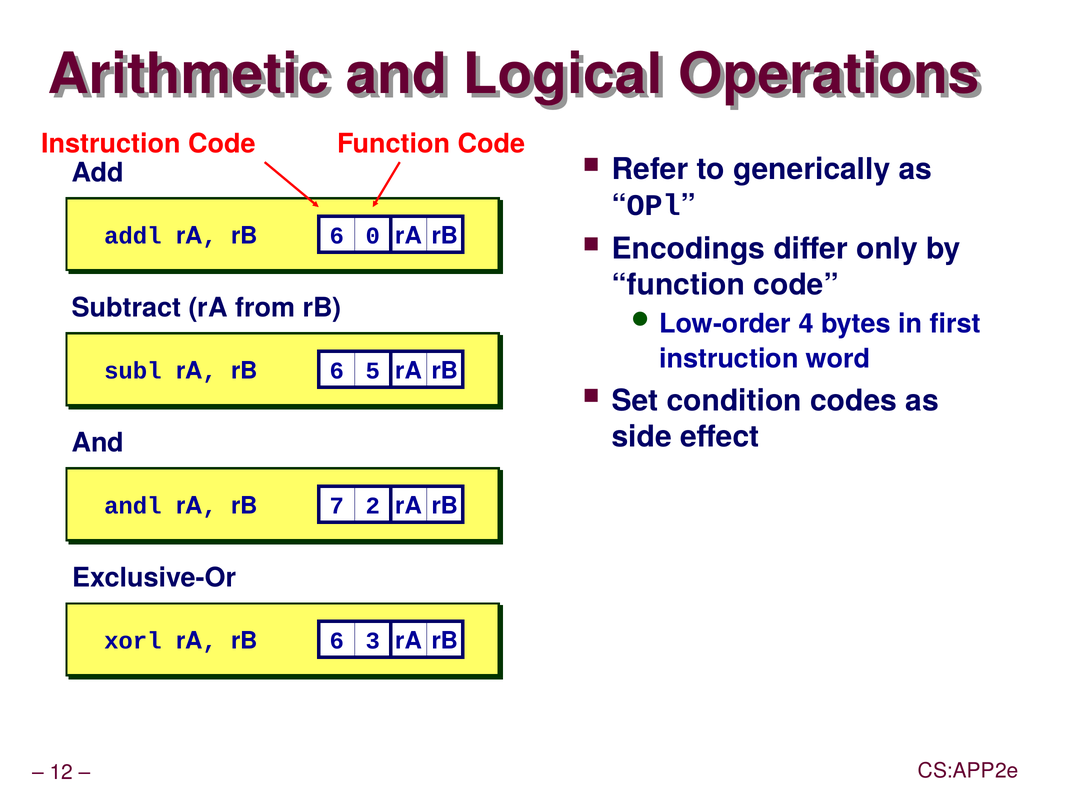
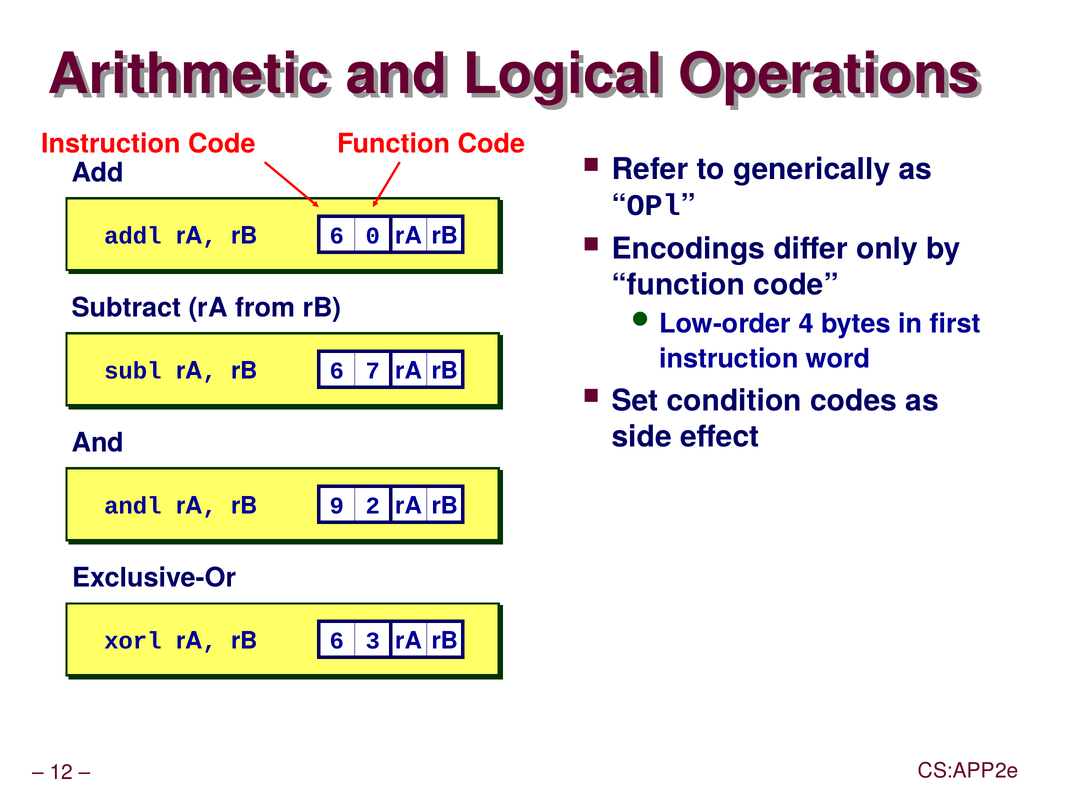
5: 5 -> 7
7: 7 -> 9
